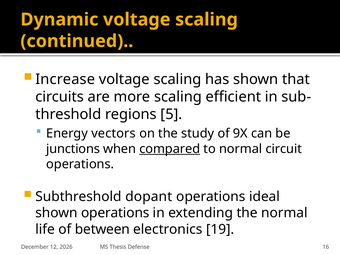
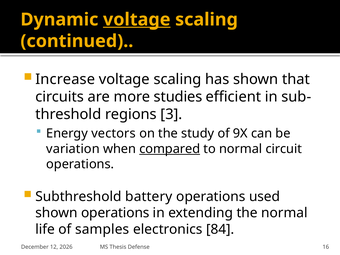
voltage at (137, 20) underline: none -> present
more scaling: scaling -> studies
5: 5 -> 3
junctions: junctions -> variation
dopant: dopant -> battery
ideal: ideal -> used
between: between -> samples
19: 19 -> 84
